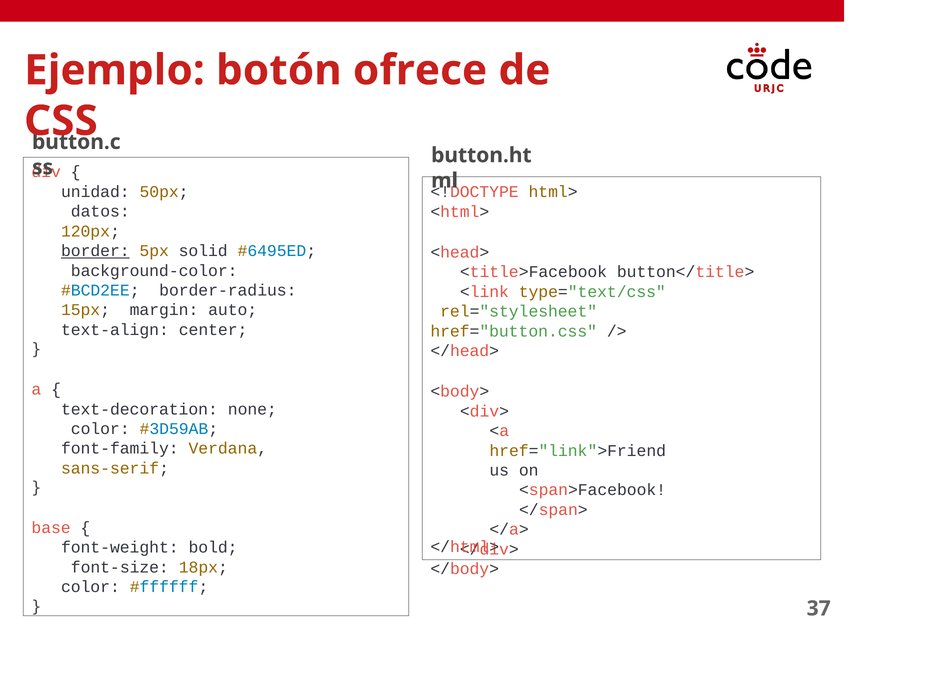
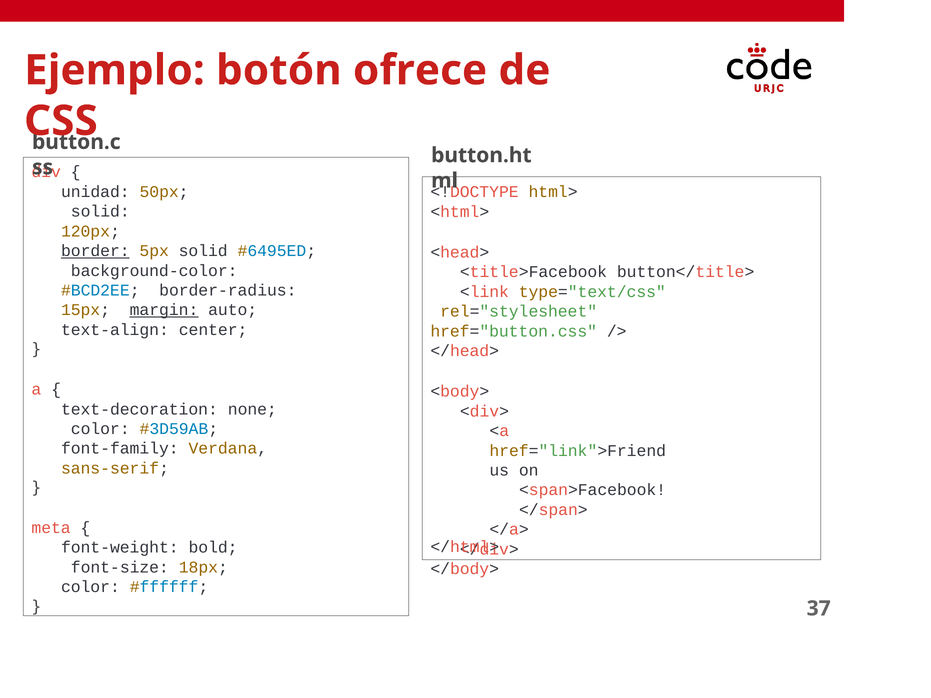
datos at (100, 212): datos -> solid
margin underline: none -> present
base: base -> meta
